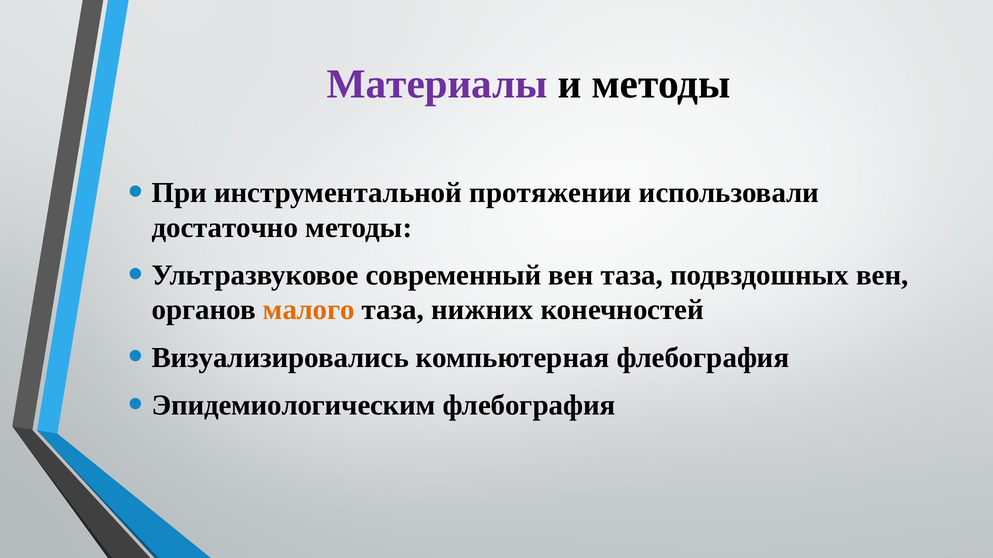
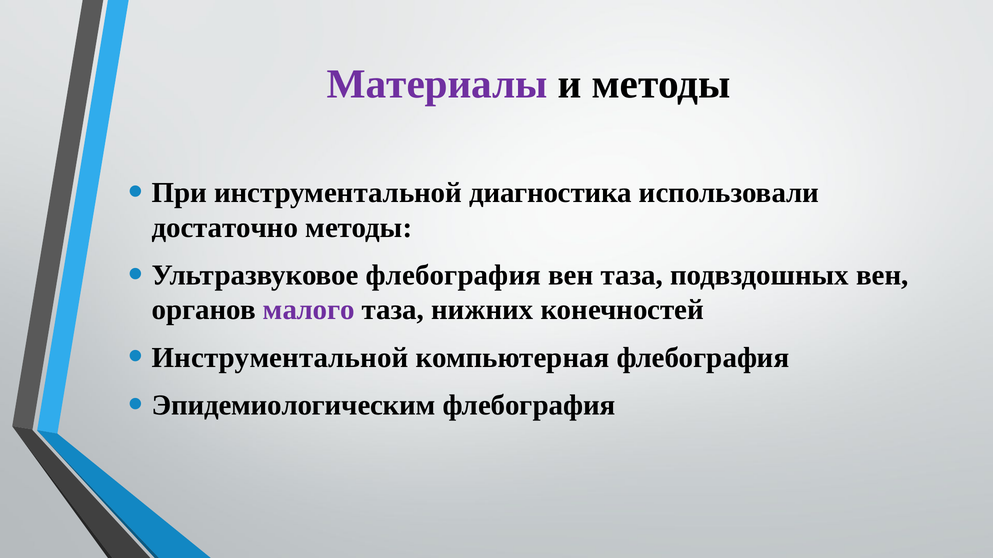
протяжении: протяжении -> диагностика
Ультразвуковое современный: современный -> флебография
малого colour: orange -> purple
Визуализировались at (280, 358): Визуализировались -> Инструментальной
